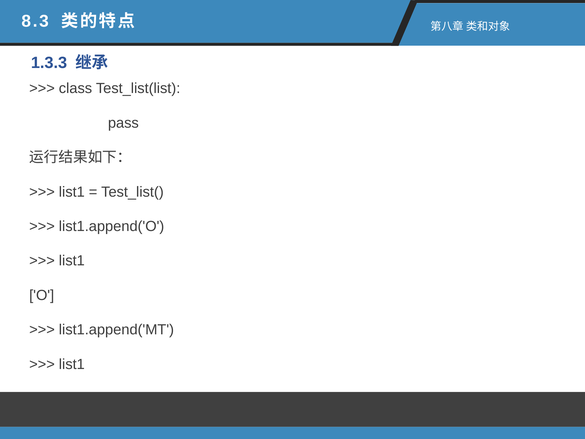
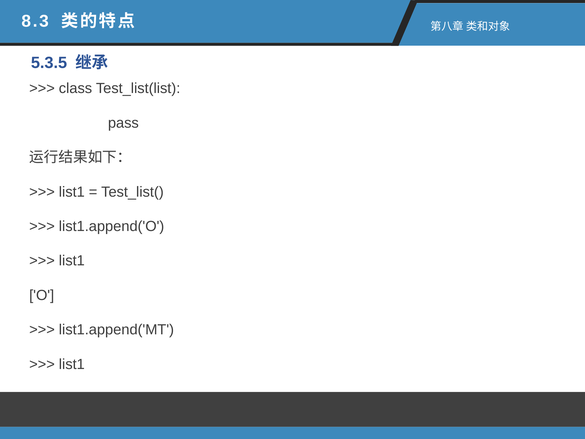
1.3.3: 1.3.3 -> 5.3.5
